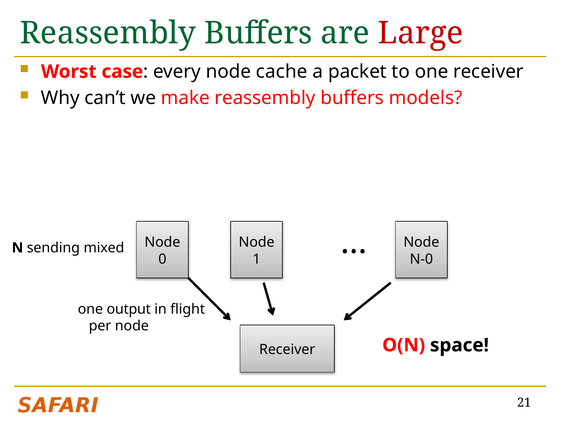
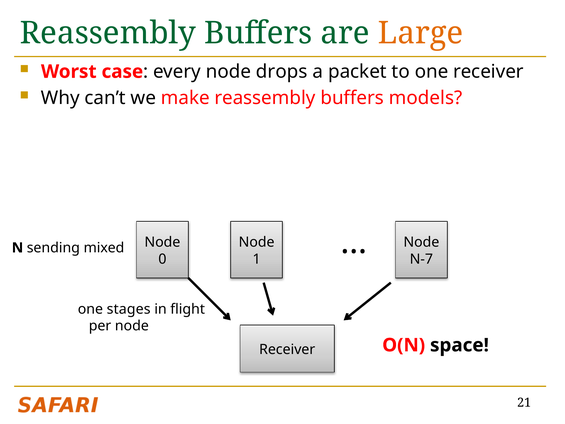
Large colour: red -> orange
cache: cache -> drops
N-0: N-0 -> N-7
output: output -> stages
